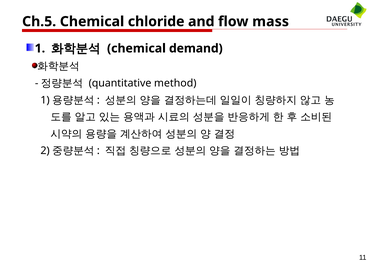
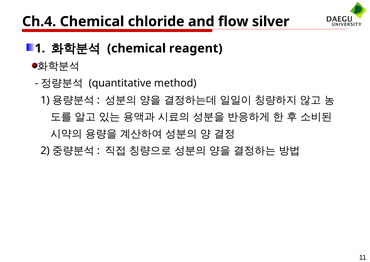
Ch.5: Ch.5 -> Ch.4
mass: mass -> silver
demand: demand -> reagent
